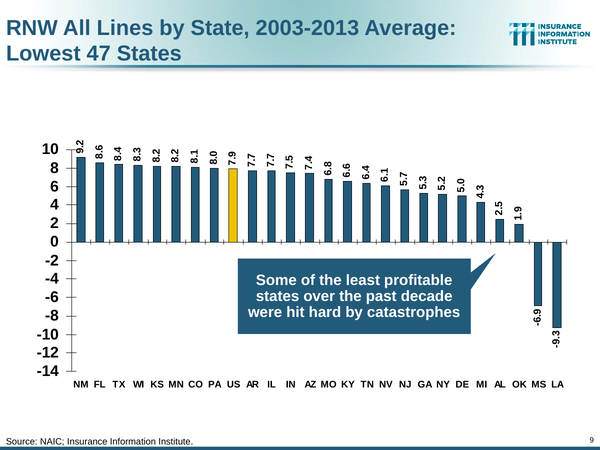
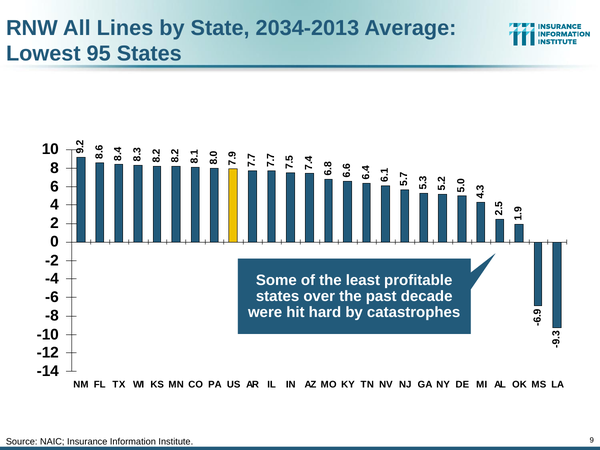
2003-2013: 2003-2013 -> 2034-2013
47: 47 -> 95
